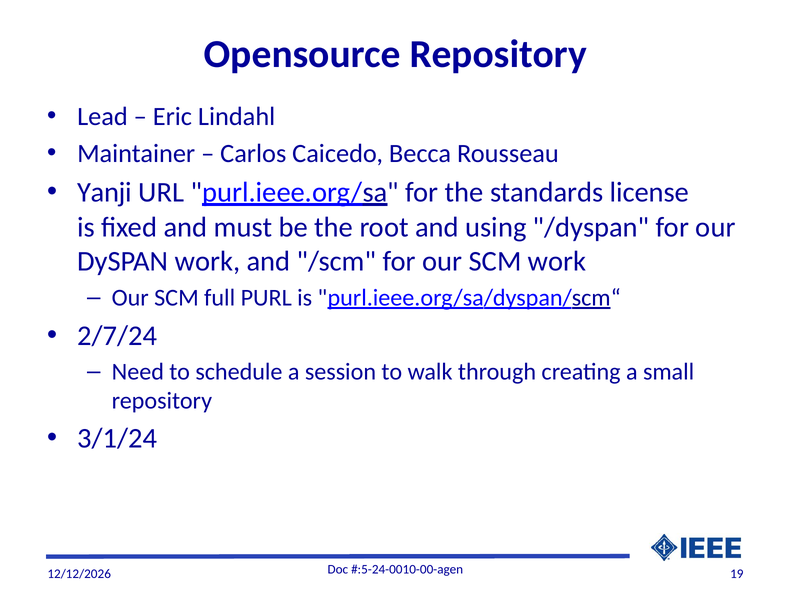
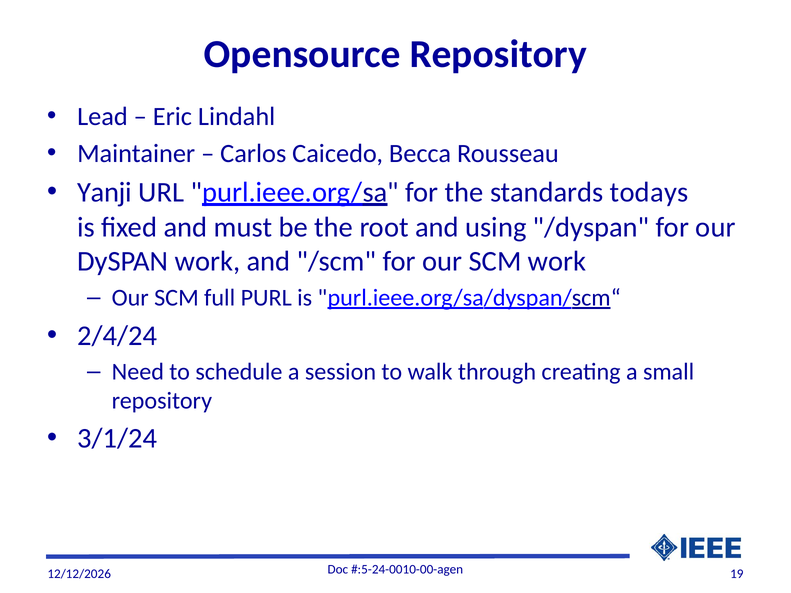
license: license -> todays
2/7/24: 2/7/24 -> 2/4/24
